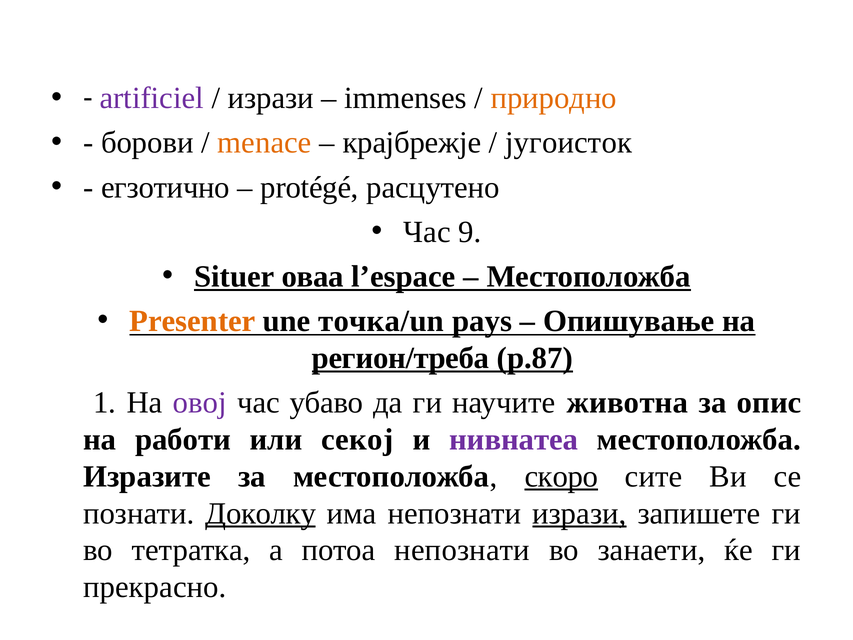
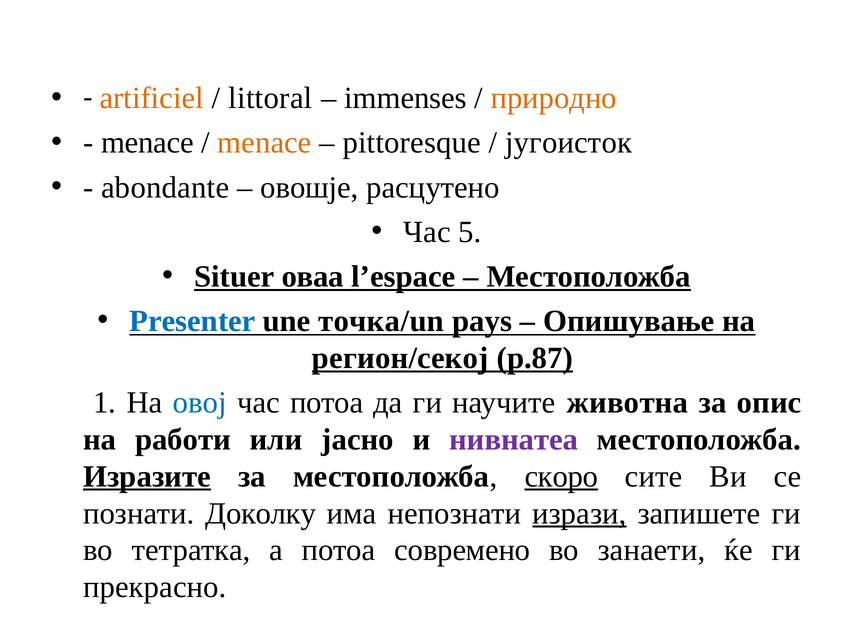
artificiel colour: purple -> orange
изрази at (271, 98): изрази -> littoral
борови at (147, 143): борови -> menace
крајбрежје: крајбрежје -> pittoresque
егзотично: егзотично -> abondante
protégé: protégé -> овошје
9: 9 -> 5
Presenter colour: orange -> blue
регион/треба: регион/треба -> регион/секој
овој colour: purple -> blue
час убаво: убаво -> потоа
секој: секој -> јасно
Изразите underline: none -> present
Доколку underline: present -> none
потоа непознати: непознати -> современо
